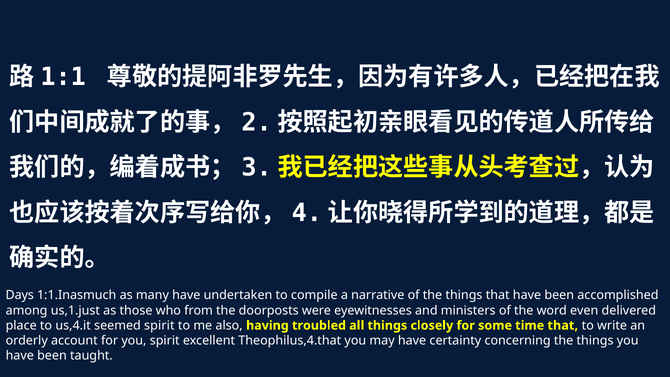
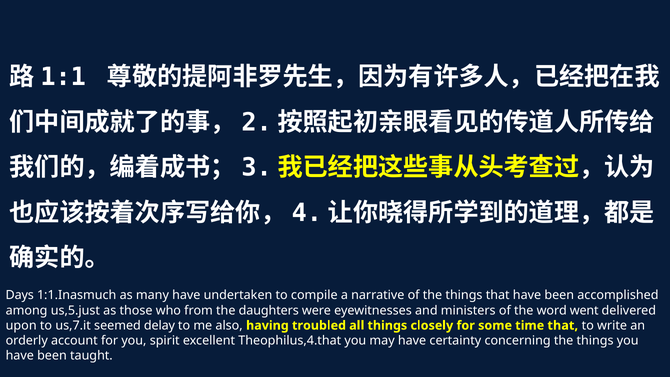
us,1.just: us,1.just -> us,5.just
doorposts: doorposts -> daughters
even: even -> went
place: place -> upon
us,4.it: us,4.it -> us,7.it
seemed spirit: spirit -> delay
